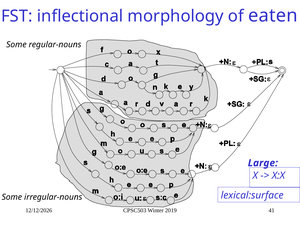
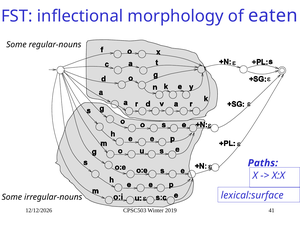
Large: Large -> Paths
